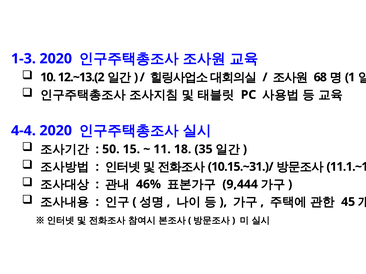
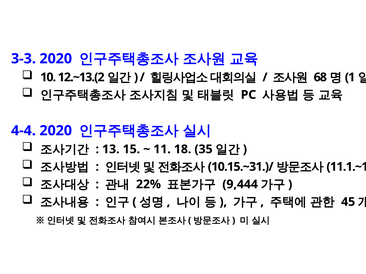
1-3: 1-3 -> 3-3
50: 50 -> 13
46%: 46% -> 22%
